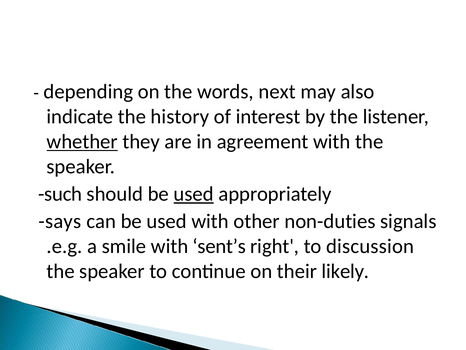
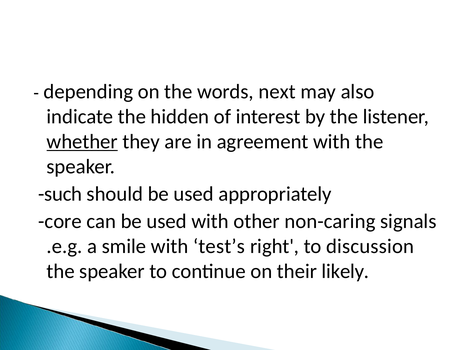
history: history -> hidden
used at (194, 194) underline: present -> none
says: says -> core
non-duties: non-duties -> non-caring
sent’s: sent’s -> test’s
